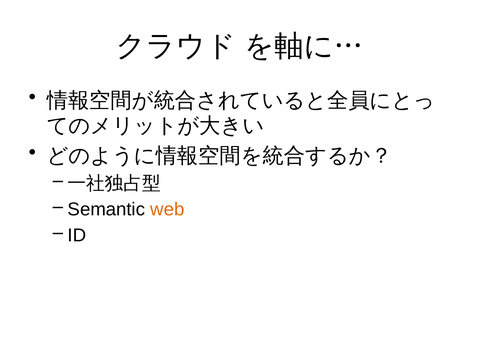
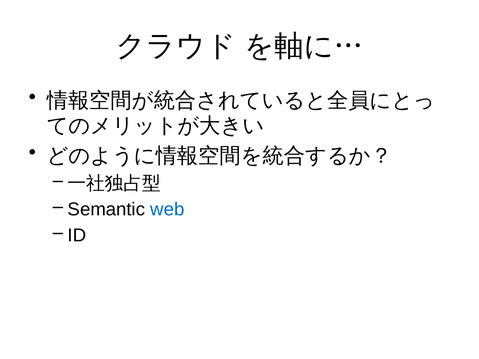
web colour: orange -> blue
